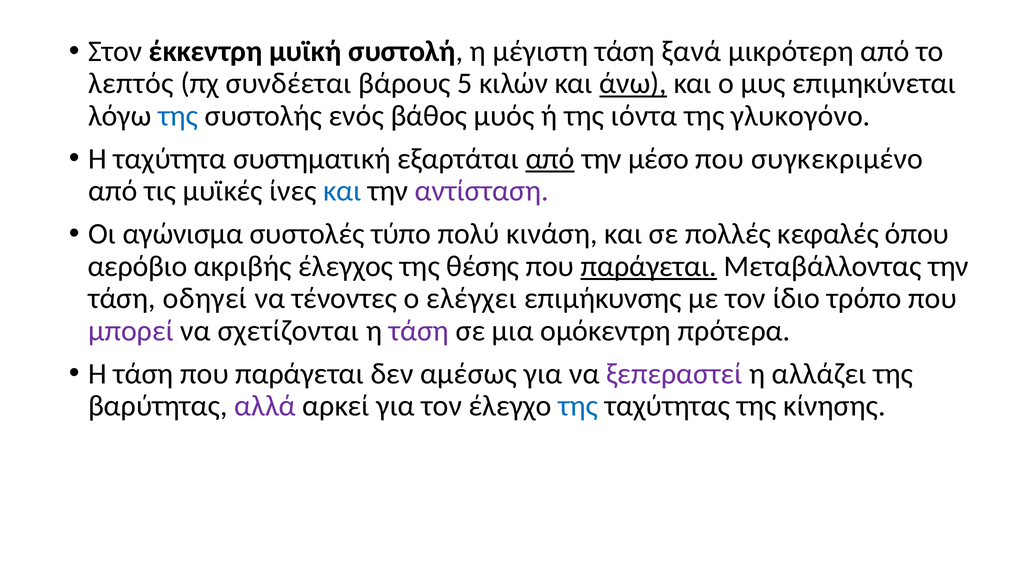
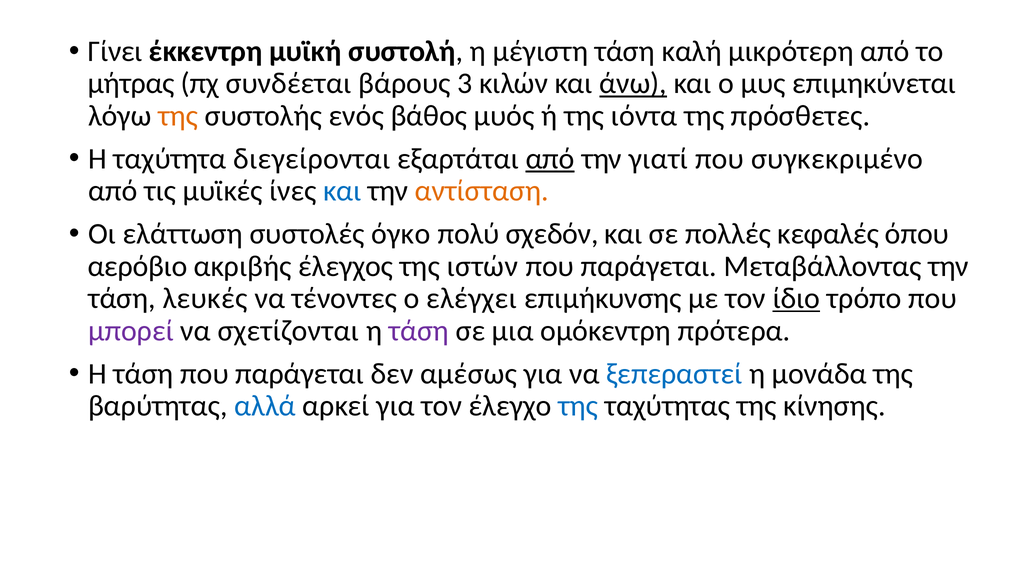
Στον: Στον -> Γίνει
ξανά: ξανά -> καλή
λεπτός: λεπτός -> μήτρας
5: 5 -> 3
της at (178, 116) colour: blue -> orange
γλυκογόνο: γλυκογόνο -> πρόσθετες
συστηματική: συστηματική -> διεγείρονται
μέσο: μέσο -> γιατί
αντίσταση colour: purple -> orange
αγώνισμα: αγώνισμα -> ελάττωση
τύπο: τύπο -> όγκο
κινάση: κινάση -> σχεδόν
θέσης: θέσης -> ιστών
παράγεται at (649, 266) underline: present -> none
οδηγεί: οδηγεί -> λευκές
ίδιο underline: none -> present
ξεπεραστεί colour: purple -> blue
αλλάζει: αλλάζει -> μονάδα
αλλά colour: purple -> blue
